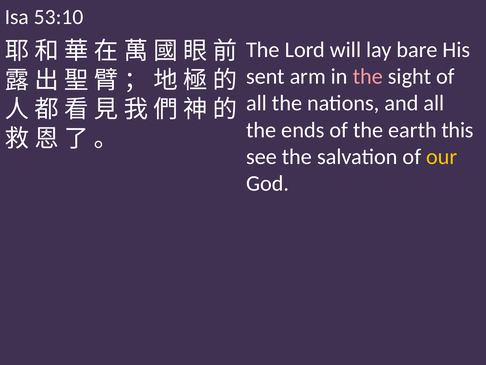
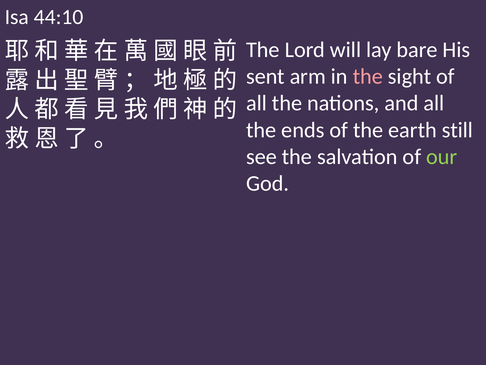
53:10: 53:10 -> 44:10
this: this -> still
our colour: yellow -> light green
